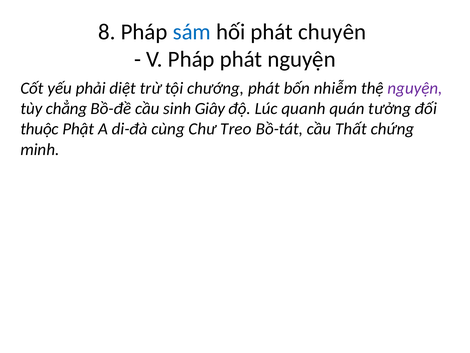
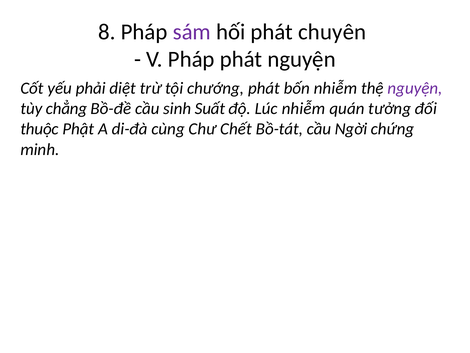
sám colour: blue -> purple
Giây: Giây -> Suất
Lúc quanh: quanh -> nhiễm
Treo: Treo -> Chết
Thất: Thất -> Ngời
